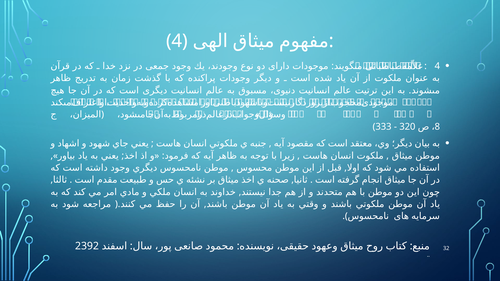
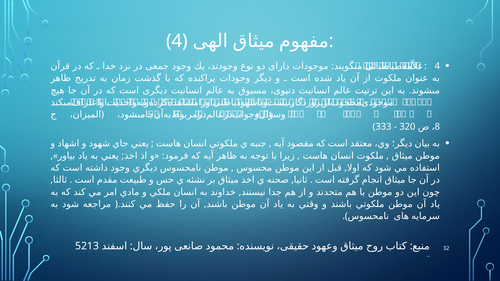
2392: 2392 -> 5213
